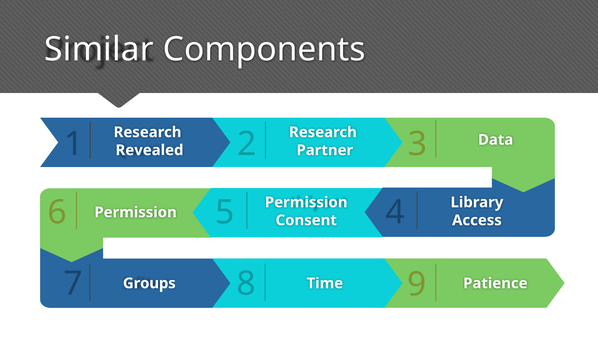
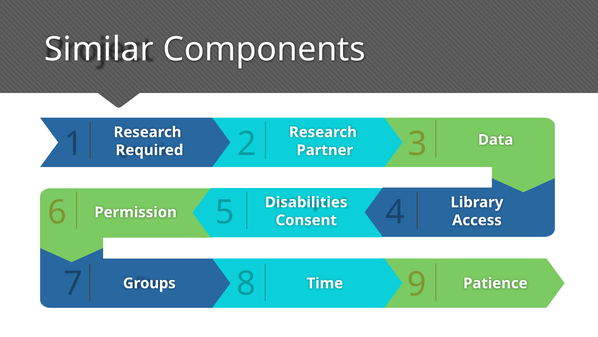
Revealed: Revealed -> Required
Permission at (306, 202): Permission -> Disabilities
